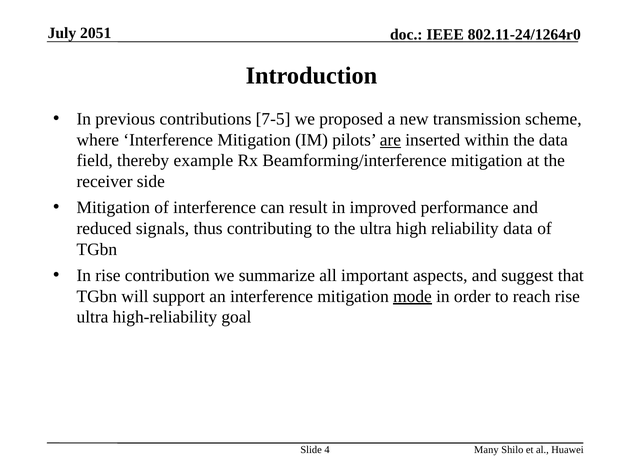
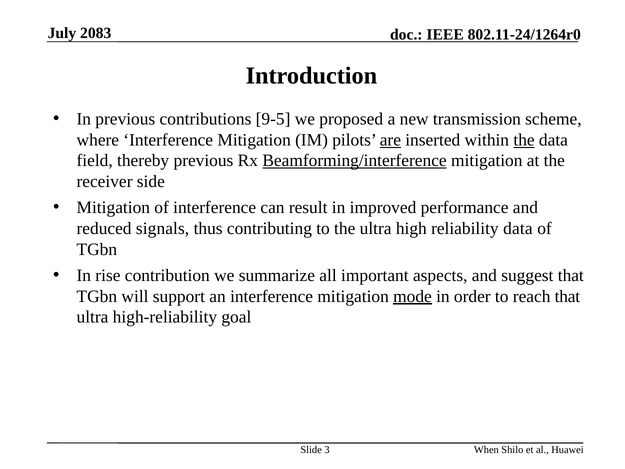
2051: 2051 -> 2083
7-5: 7-5 -> 9-5
the at (524, 140) underline: none -> present
thereby example: example -> previous
Beamforming/interference underline: none -> present
reach rise: rise -> that
4: 4 -> 3
Many: Many -> When
